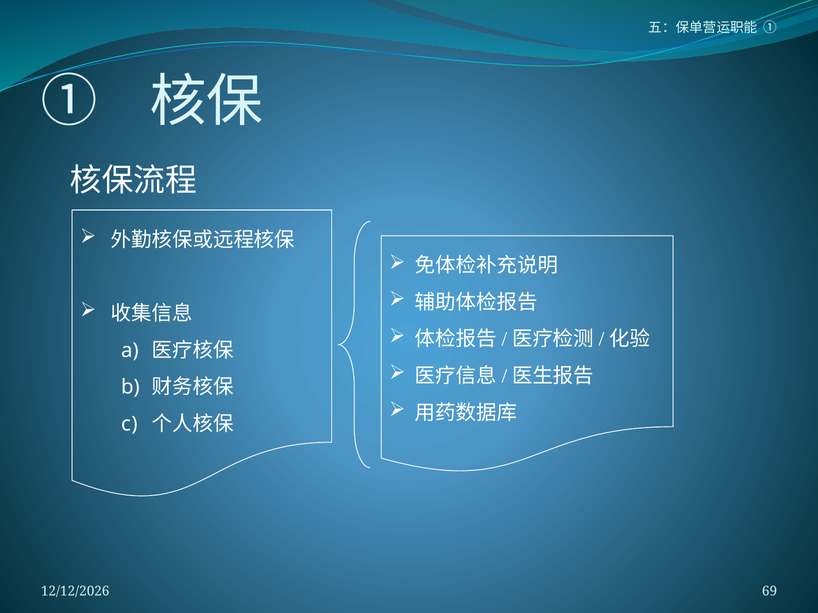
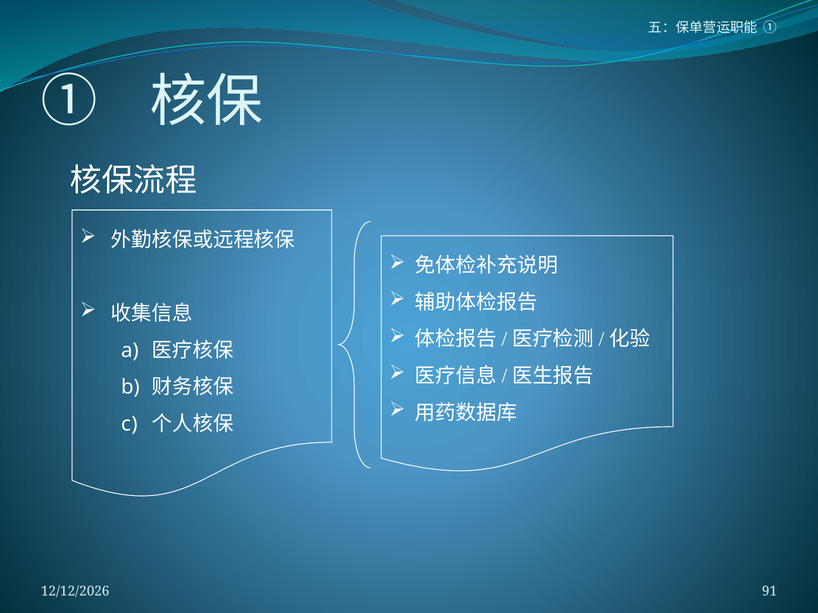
69: 69 -> 91
